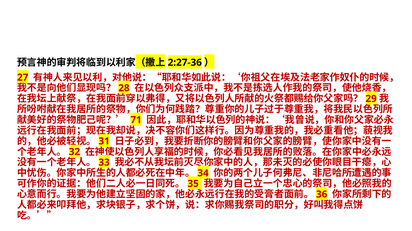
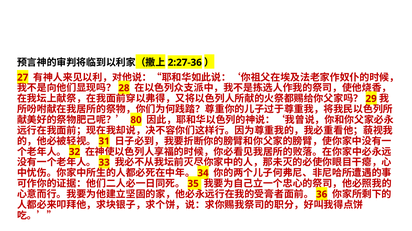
71: 71 -> 80
